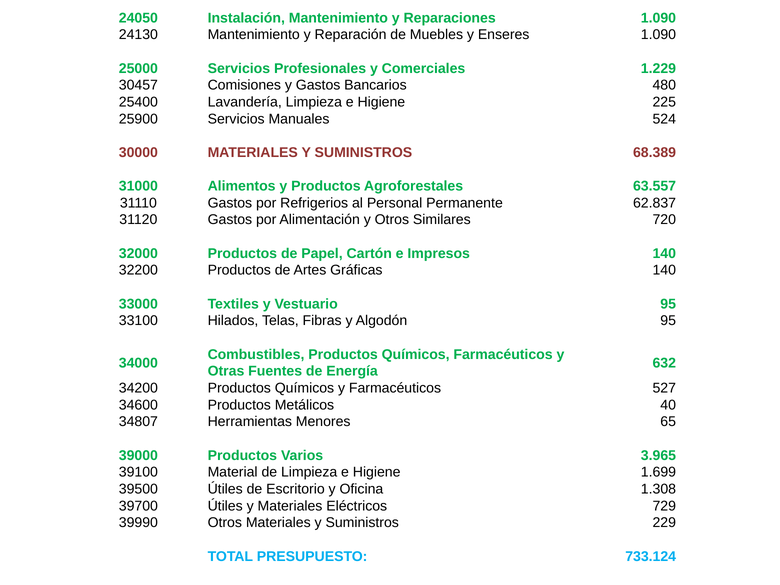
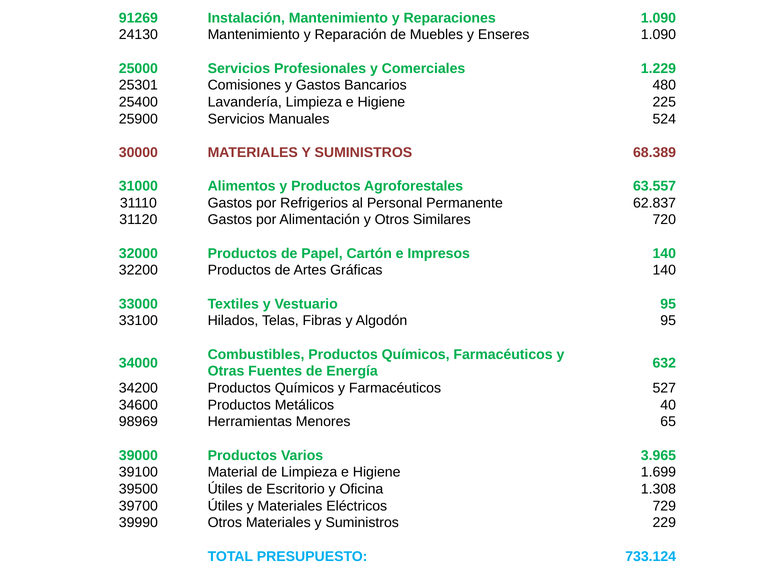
24050: 24050 -> 91269
30457: 30457 -> 25301
34807: 34807 -> 98969
